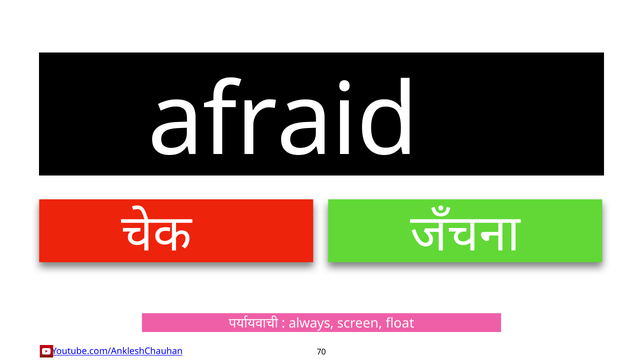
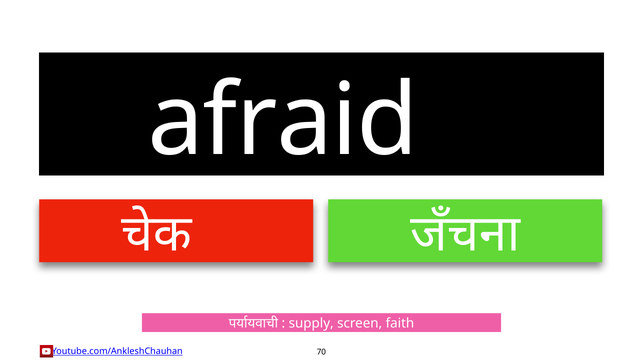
always: always -> supply
float: float -> faith
